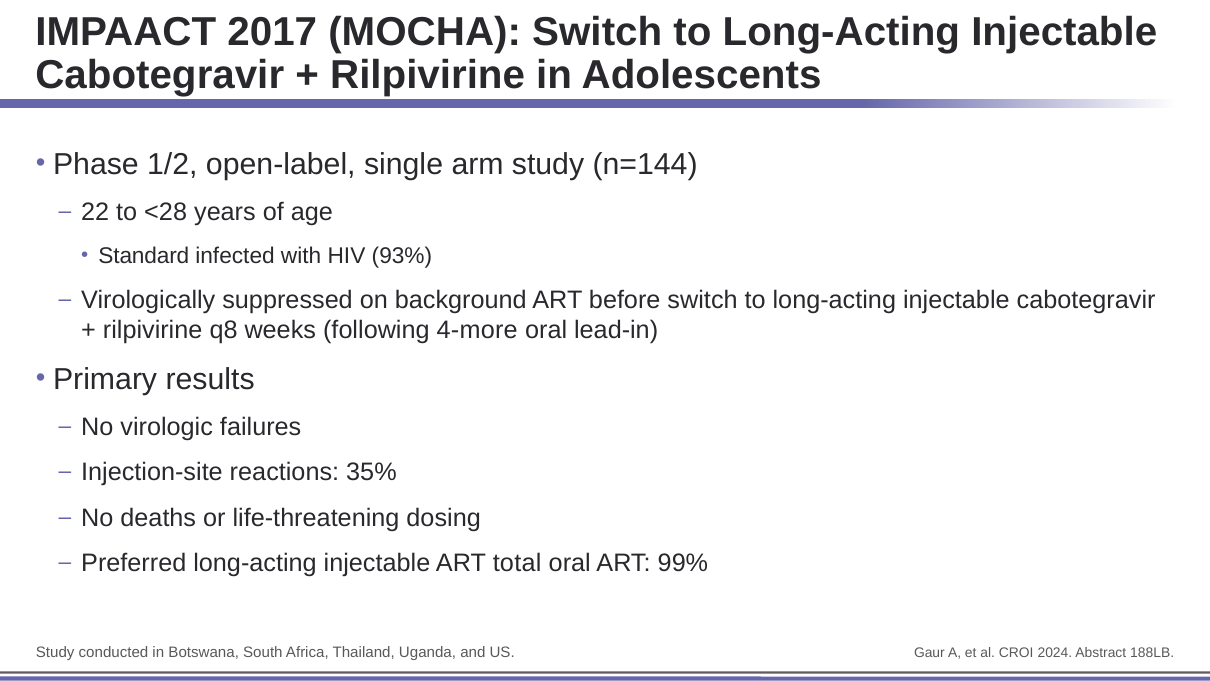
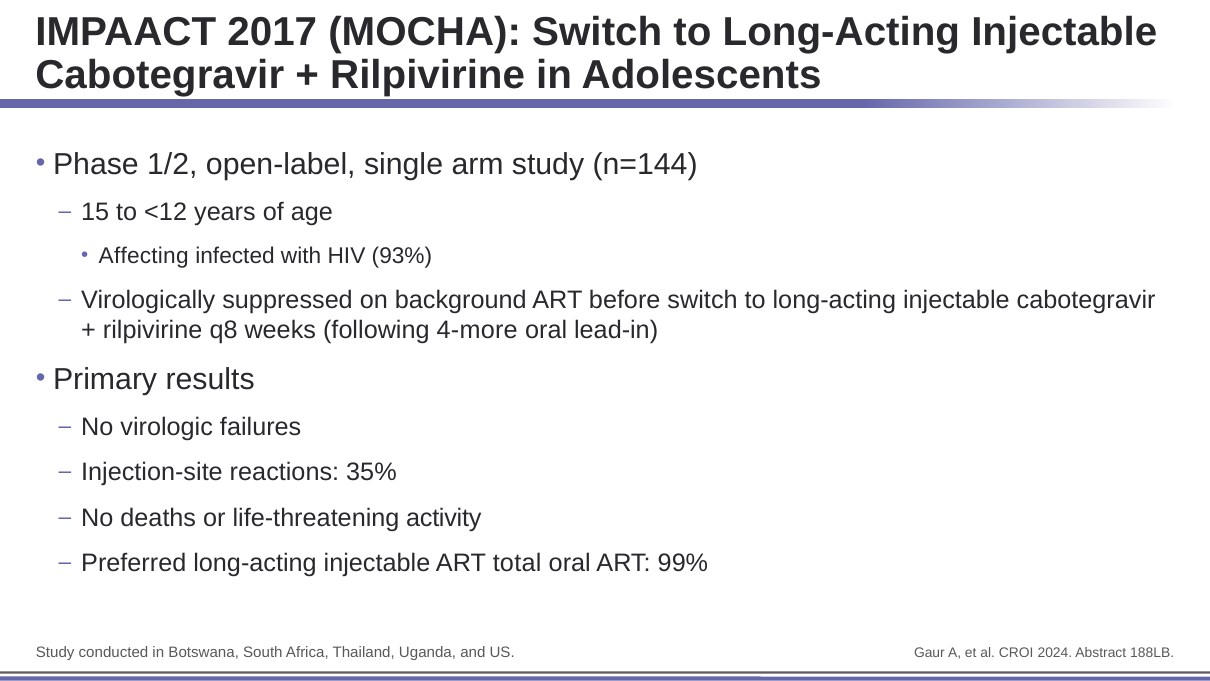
22: 22 -> 15
<28: <28 -> <12
Standard: Standard -> Affecting
dosing: dosing -> activity
